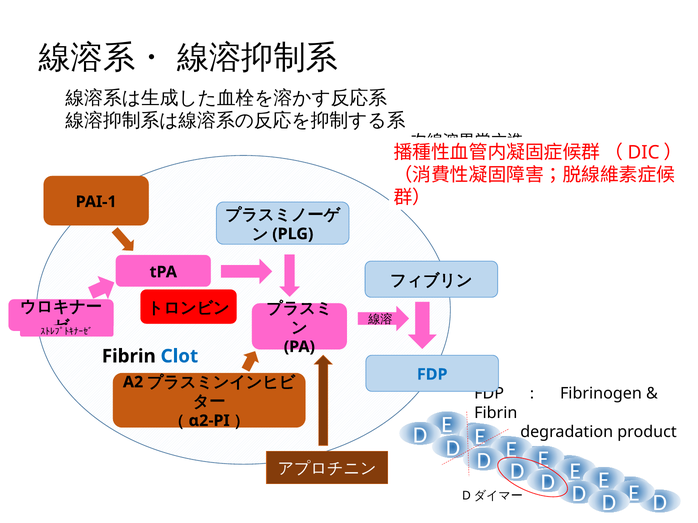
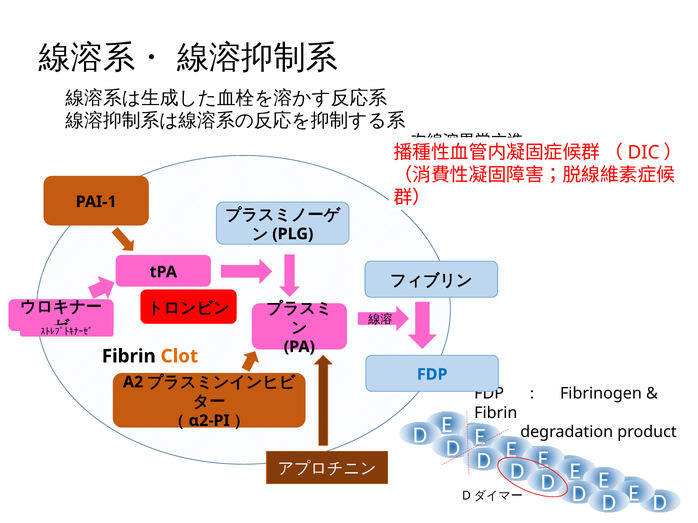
Clot colour: blue -> orange
